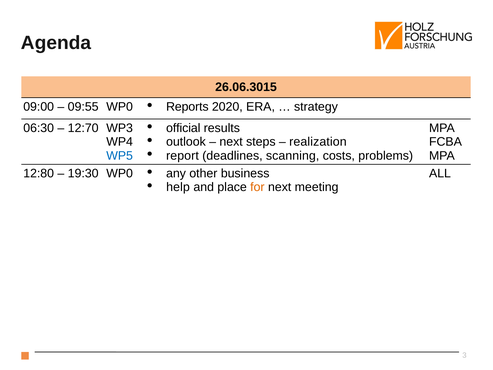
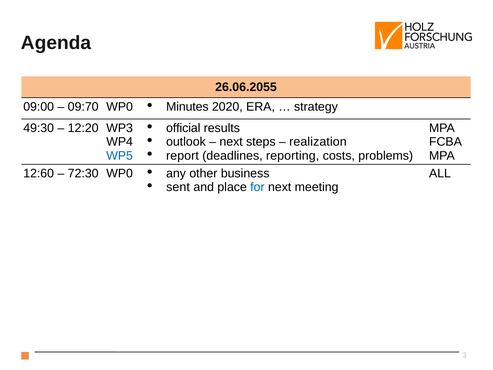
26.06.3015: 26.06.3015 -> 26.06.2055
09:55: 09:55 -> 09:70
Reports: Reports -> Minutes
06:30: 06:30 -> 49:30
12:70: 12:70 -> 12:20
scanning: scanning -> reporting
12:80: 12:80 -> 12:60
19:30: 19:30 -> 72:30
help: help -> sent
for colour: orange -> blue
